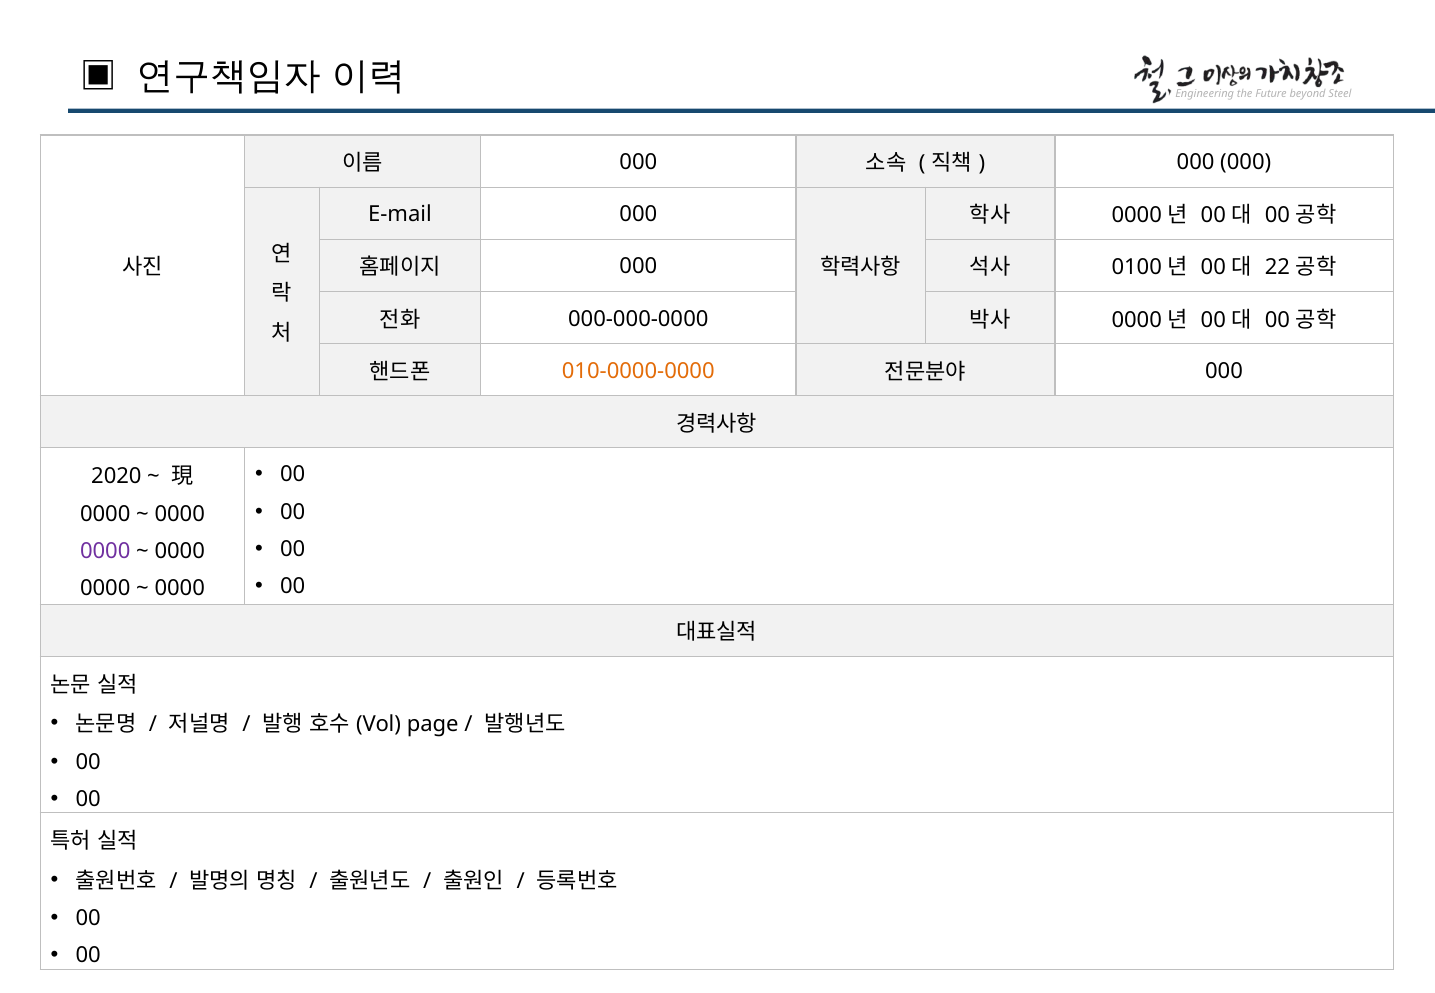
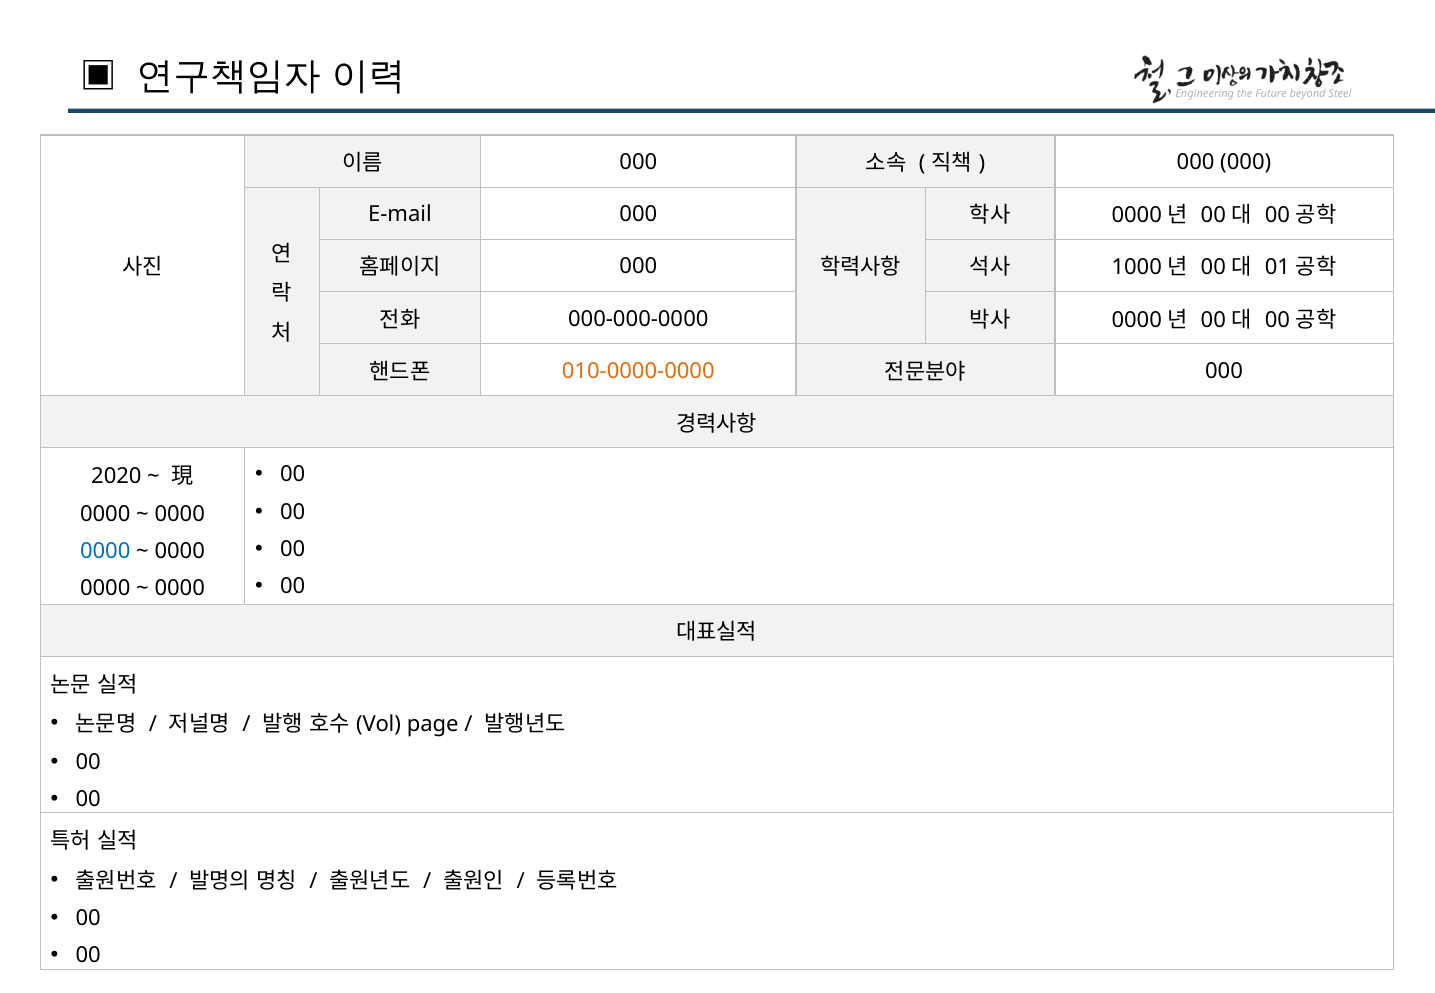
0100: 0100 -> 1000
22: 22 -> 01
0000 at (105, 552) colour: purple -> blue
